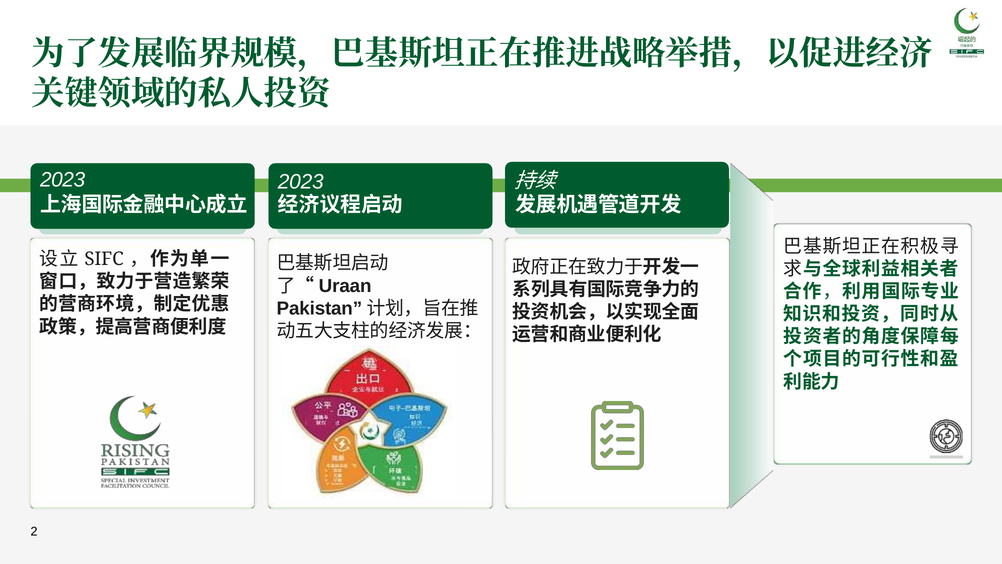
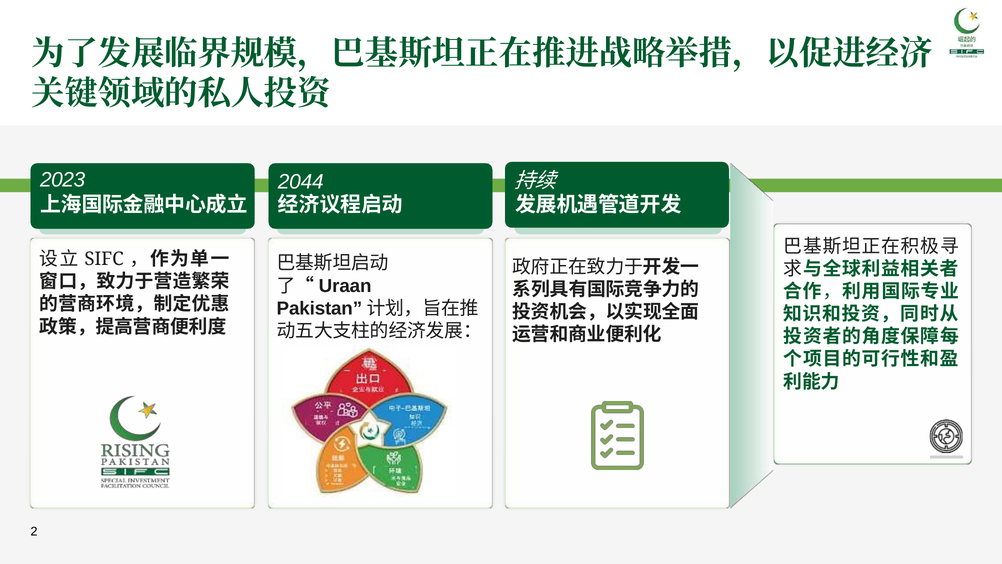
2023 at (301, 182): 2023 -> 2044
